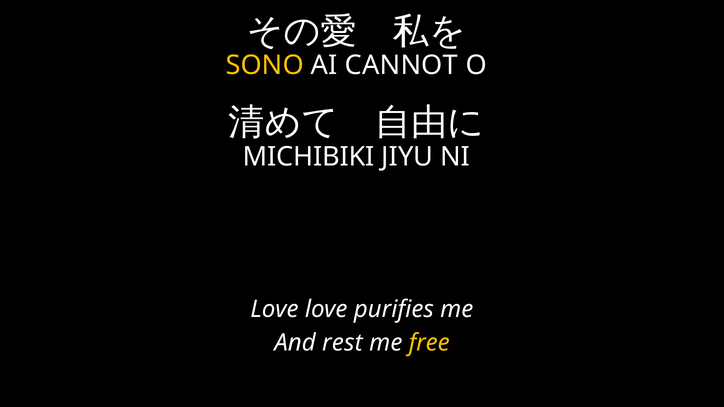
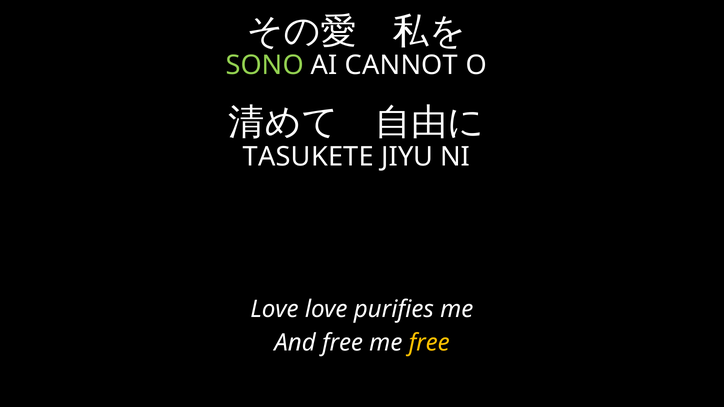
SONO colour: yellow -> light green
MICHIBIKI: MICHIBIKI -> TASUKETE
And rest: rest -> free
